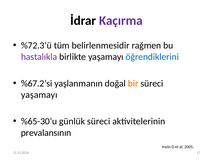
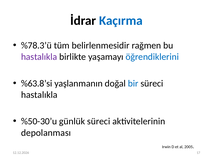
Kaçırma colour: purple -> blue
%72.3’ü: %72.3’ü -> %78.3’ü
%67.2’si: %67.2’si -> %63.8’si
bir colour: orange -> blue
yaşamayı at (39, 95): yaşamayı -> hastalıkla
%65-30’u: %65-30’u -> %50-30’u
prevalansının: prevalansının -> depolanması
